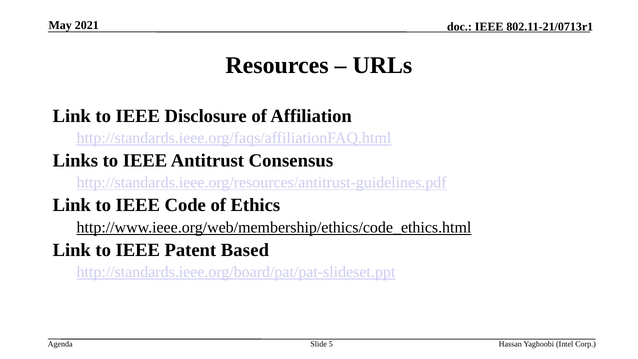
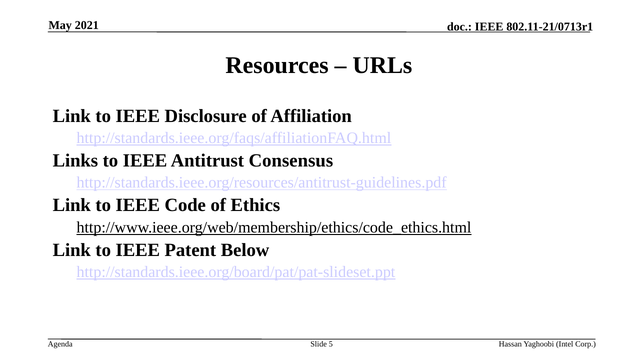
Based: Based -> Below
